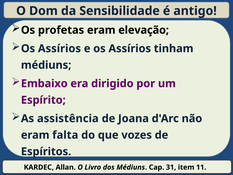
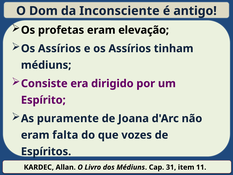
Sensibilidade: Sensibilidade -> Inconsciente
Embaixo: Embaixo -> Consiste
assistência: assistência -> puramente
